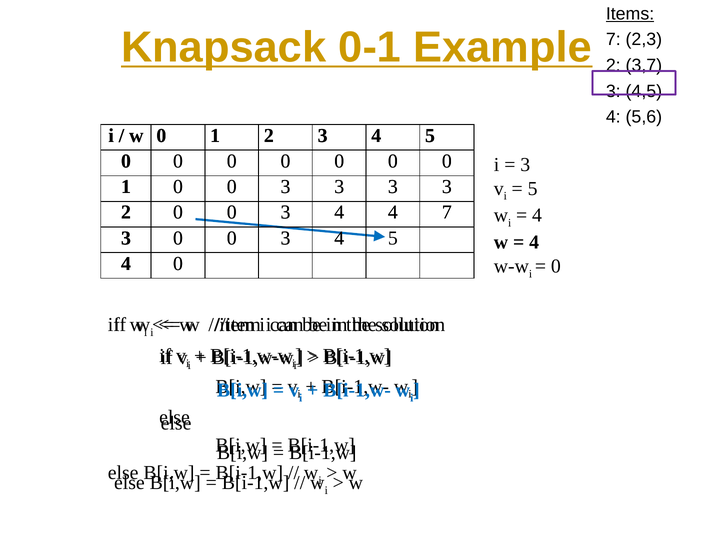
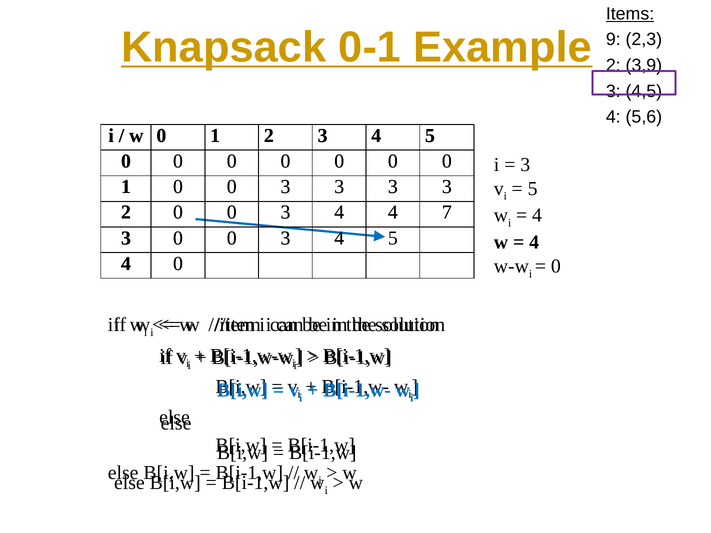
7 at (613, 40): 7 -> 9
3,7: 3,7 -> 3,9
